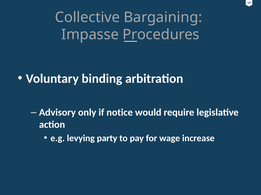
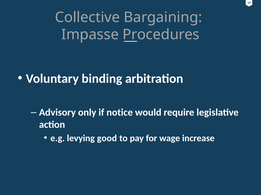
party: party -> good
